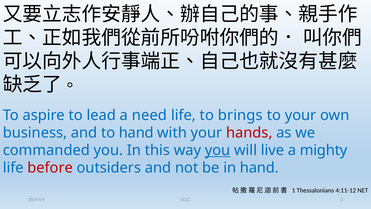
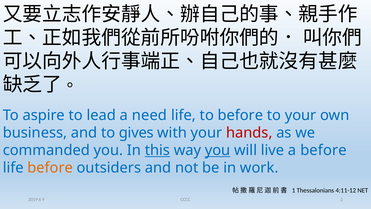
to brings: brings -> before
to hand: hand -> gives
this underline: none -> present
a mighty: mighty -> before
before at (50, 168) colour: red -> orange
in hand: hand -> work
